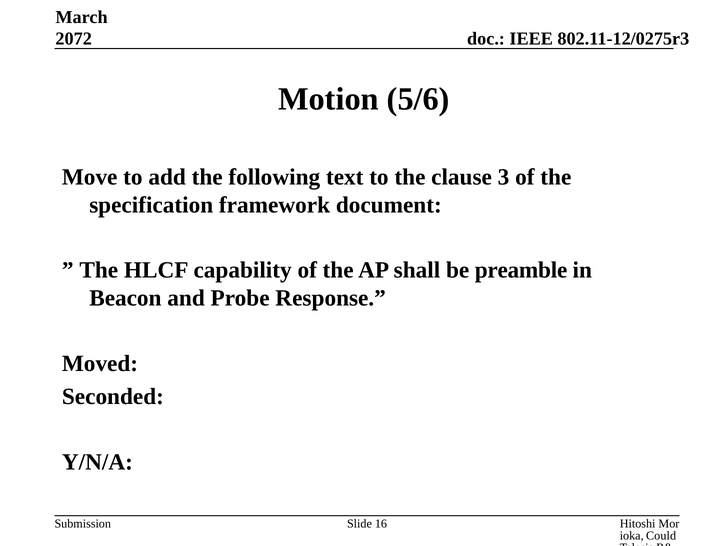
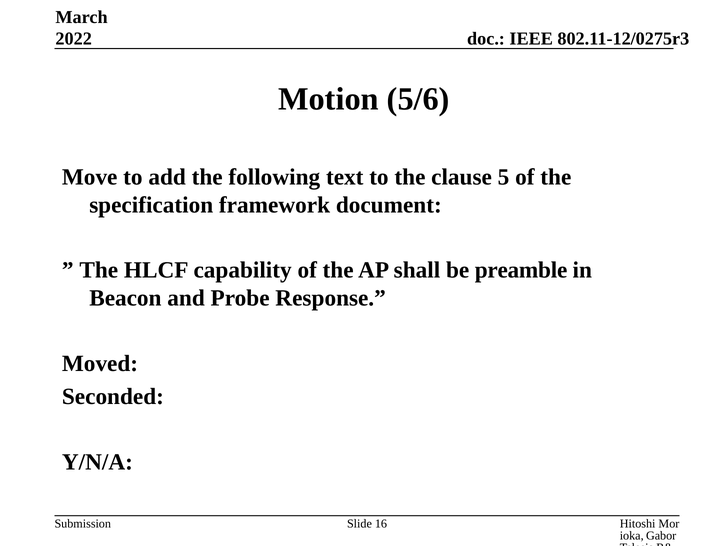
2072: 2072 -> 2022
3: 3 -> 5
Could: Could -> Gabor
